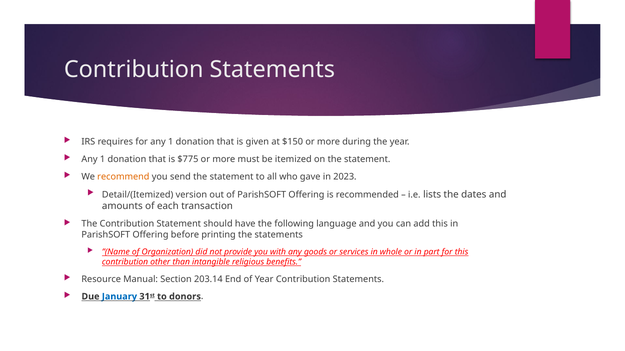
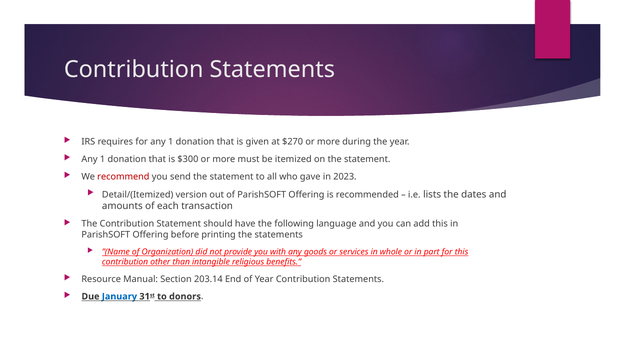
$150: $150 -> $270
$775: $775 -> $300
recommend colour: orange -> red
